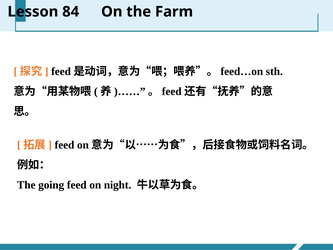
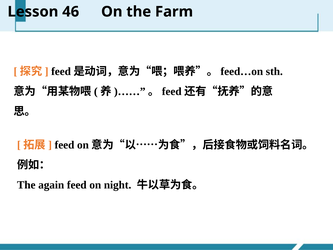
84: 84 -> 46
going: going -> again
